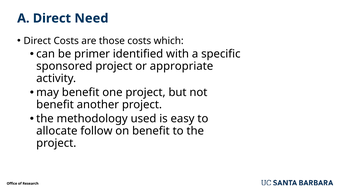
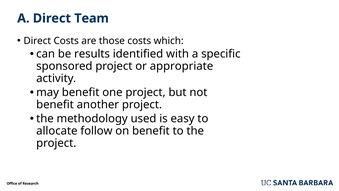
Need: Need -> Team
primer: primer -> results
